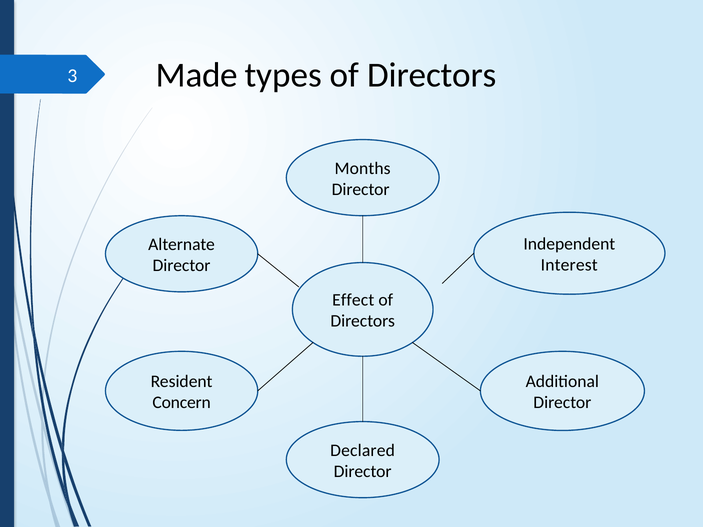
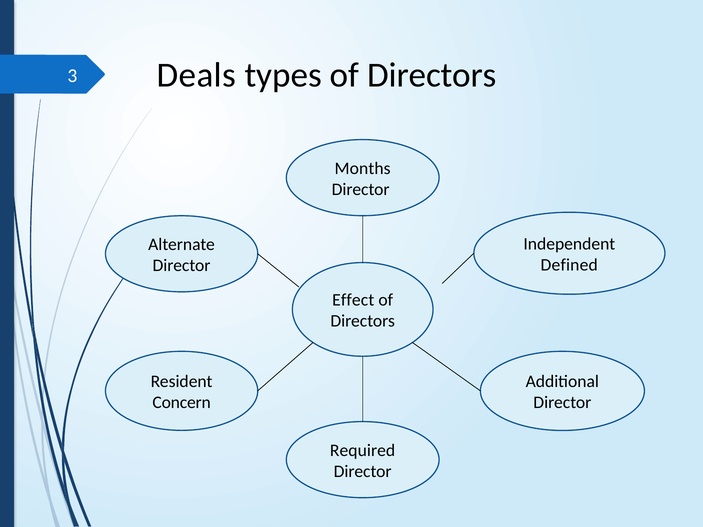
Made: Made -> Deals
Interest: Interest -> Defined
Declared: Declared -> Required
